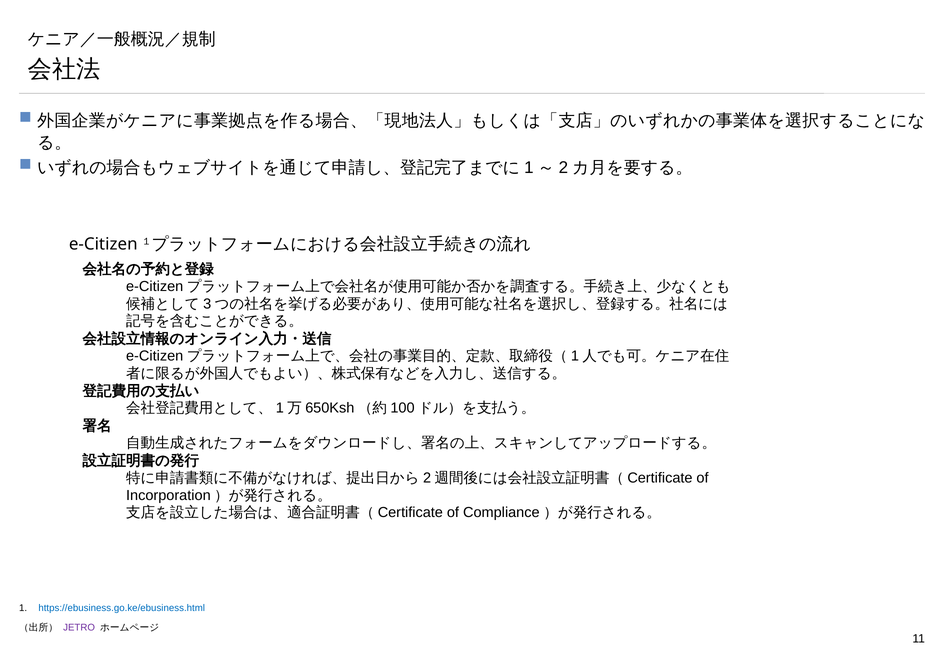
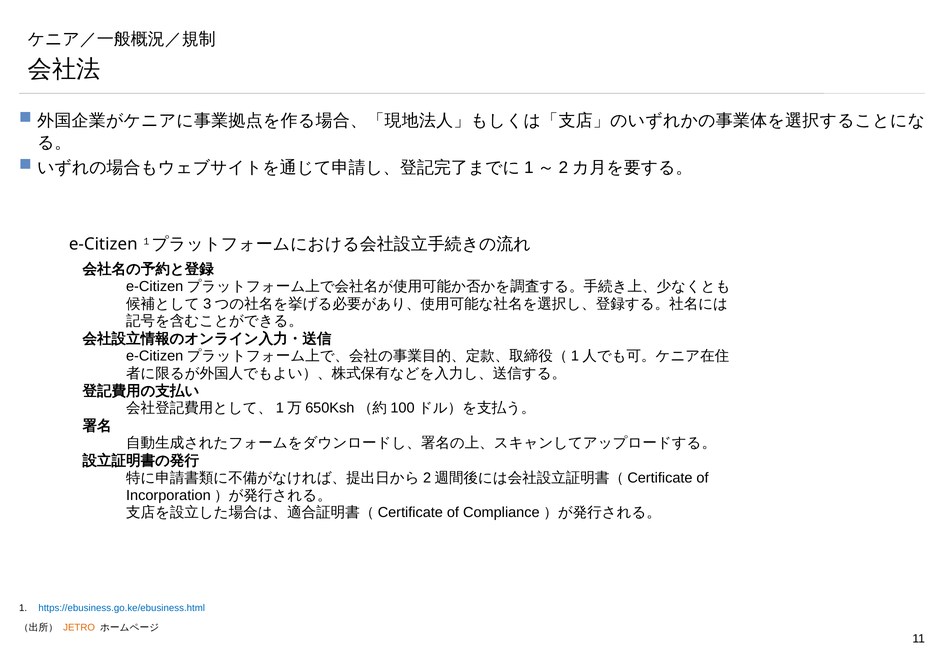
JETRO colour: purple -> orange
